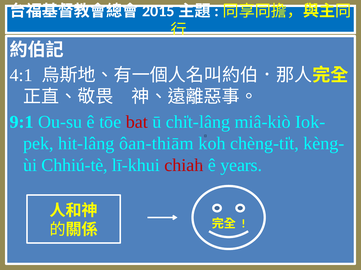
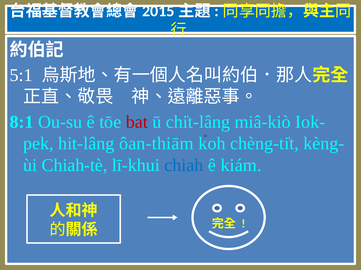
4:1: 4:1 -> 5:1
9:1: 9:1 -> 8:1
Chhiú-tè: Chhiú-tè -> Chiah-tè
chiah colour: red -> blue
years: years -> kiám
